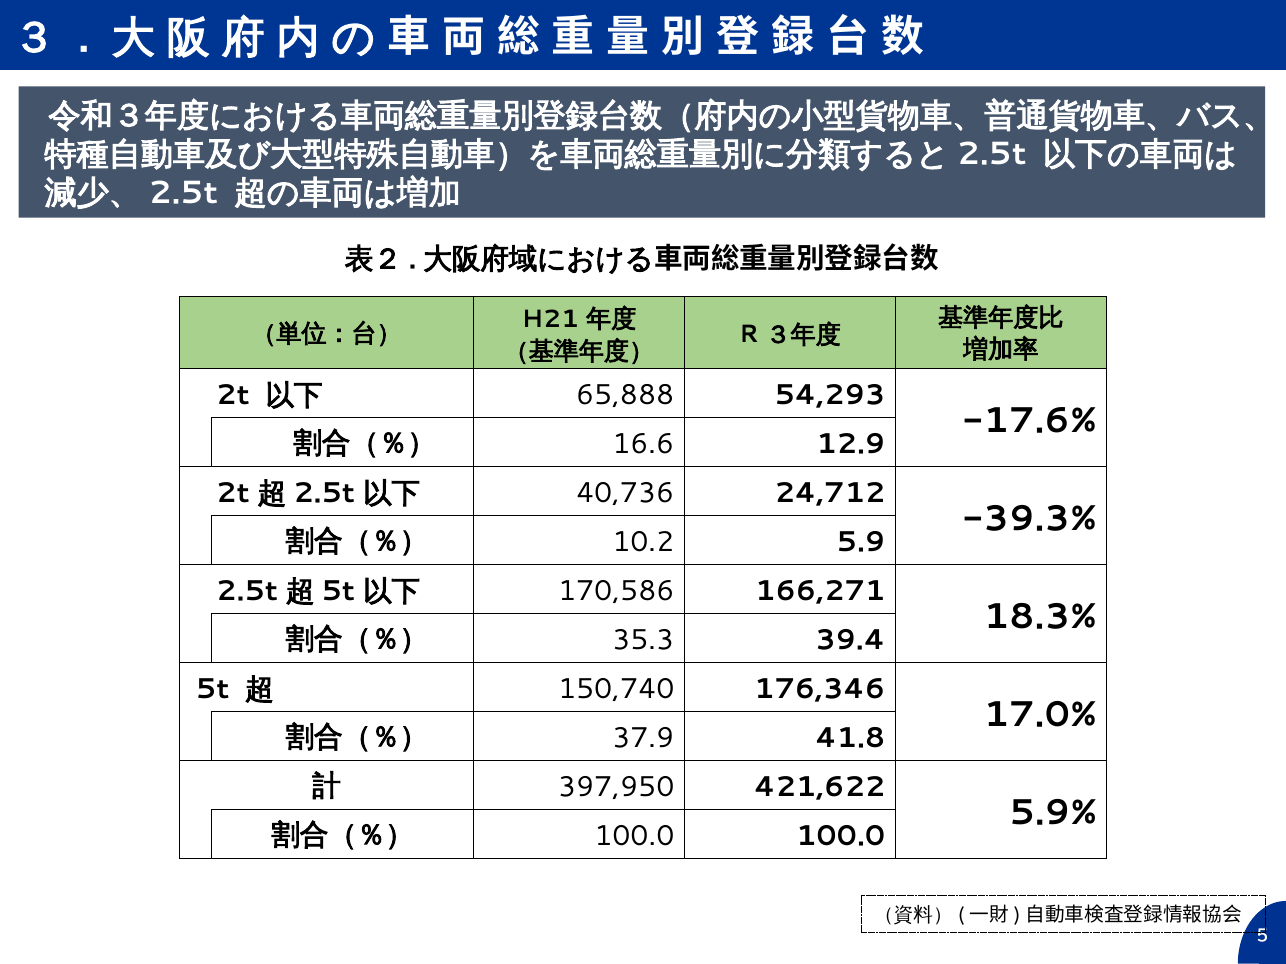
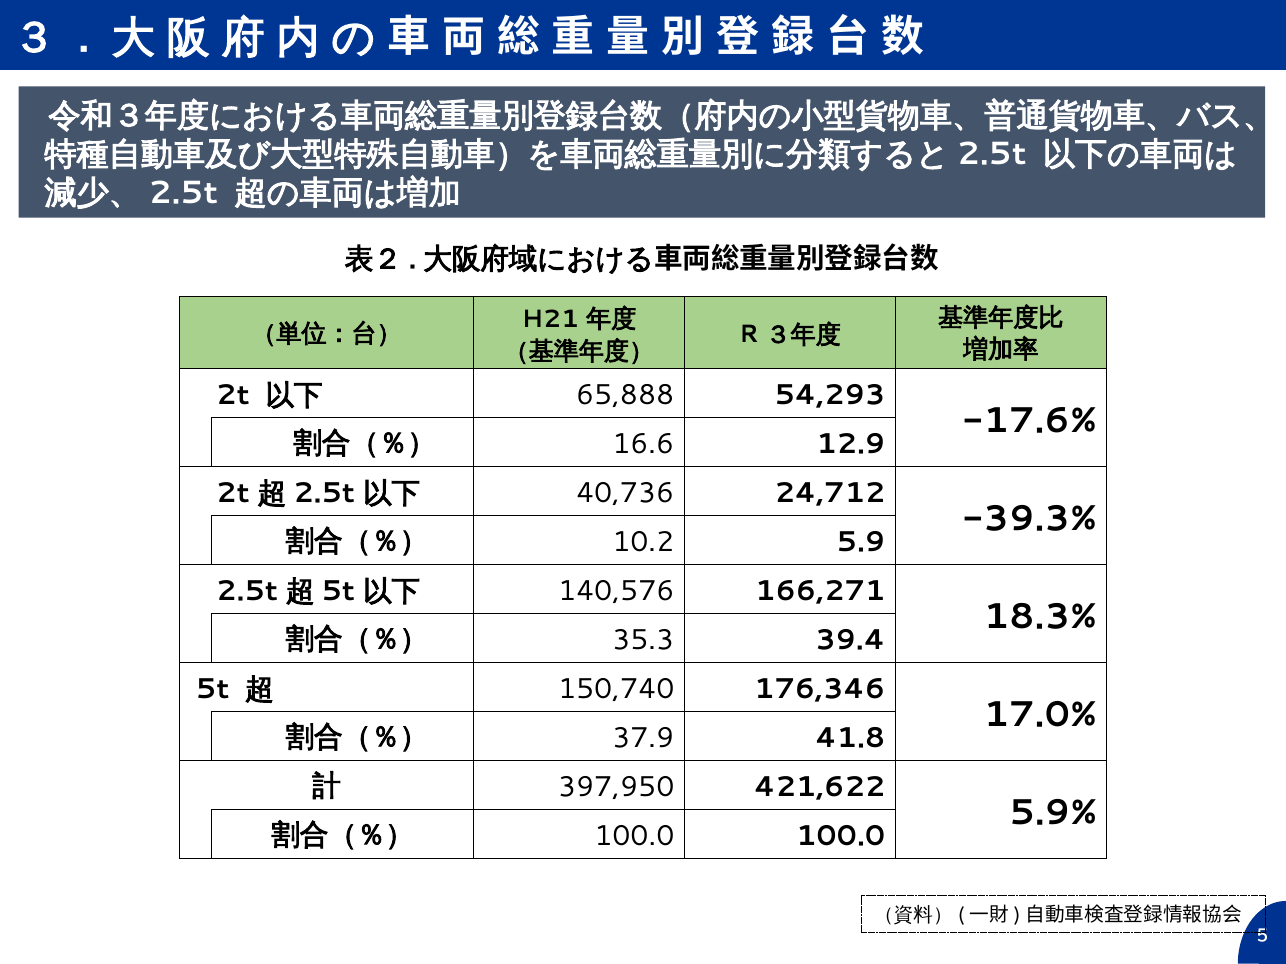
170,586: 170,586 -> 140,576
